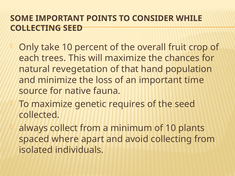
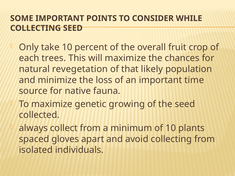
hand: hand -> likely
requires: requires -> growing
where: where -> gloves
